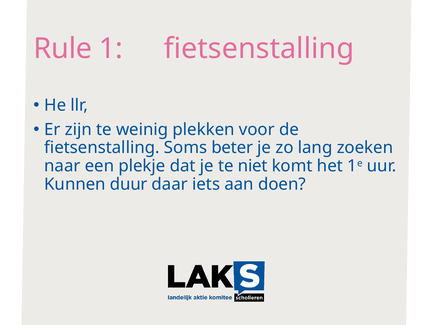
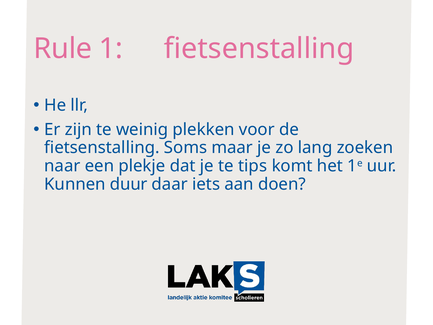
beter: beter -> maar
niet: niet -> tips
